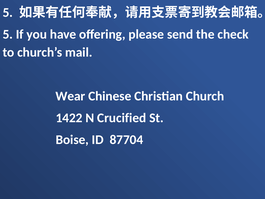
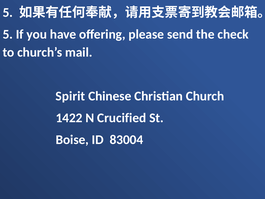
Wear: Wear -> Spirit
87704: 87704 -> 83004
